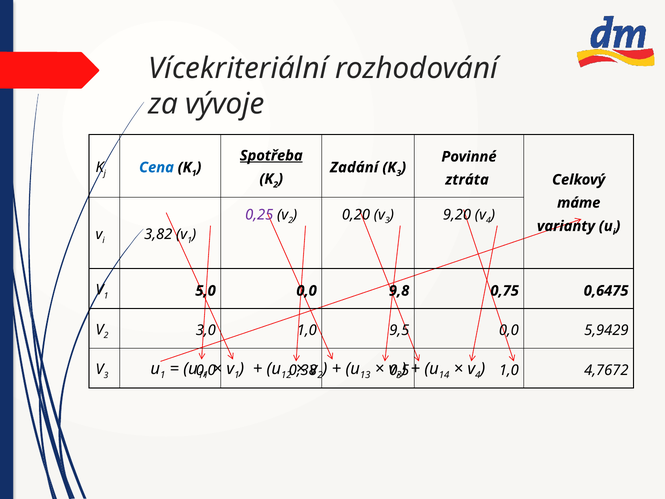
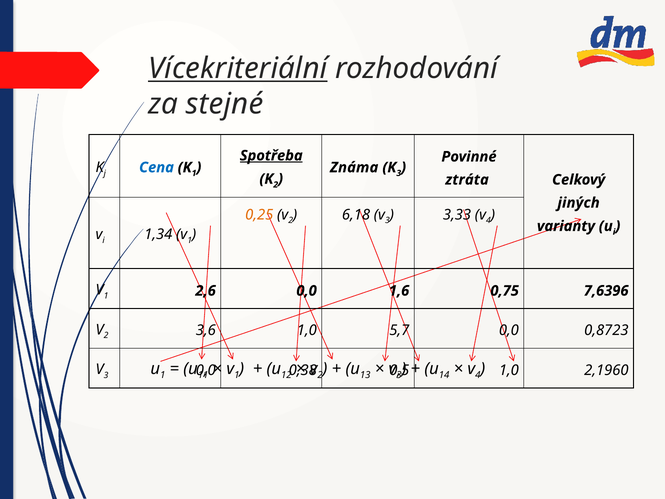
Vícekriteriální underline: none -> present
vývoje: vývoje -> stejné
Zadání: Zadání -> Známa
máme: máme -> jiných
0,25 colour: purple -> orange
0,20: 0,20 -> 6,18
9,20: 9,20 -> 3,33
3,82: 3,82 -> 1,34
5,0: 5,0 -> 2,6
9,8: 9,8 -> 1,6
0,6475: 0,6475 -> 7,6396
3,0: 3,0 -> 3,6
9,5: 9,5 -> 5,7
5,9429: 5,9429 -> 0,8723
4,7672: 4,7672 -> 2,1960
